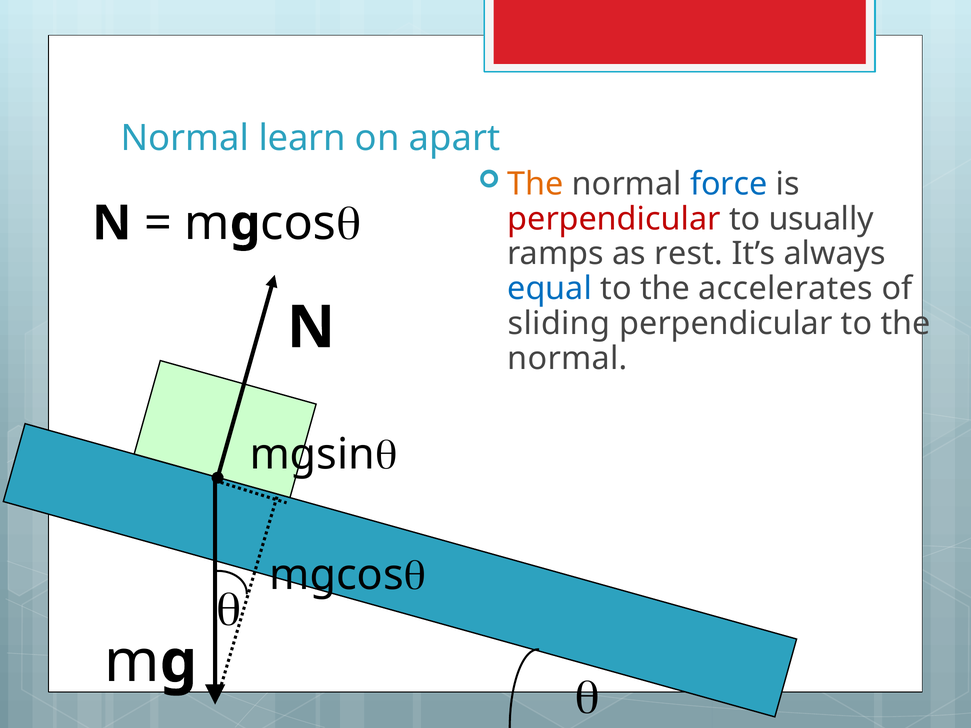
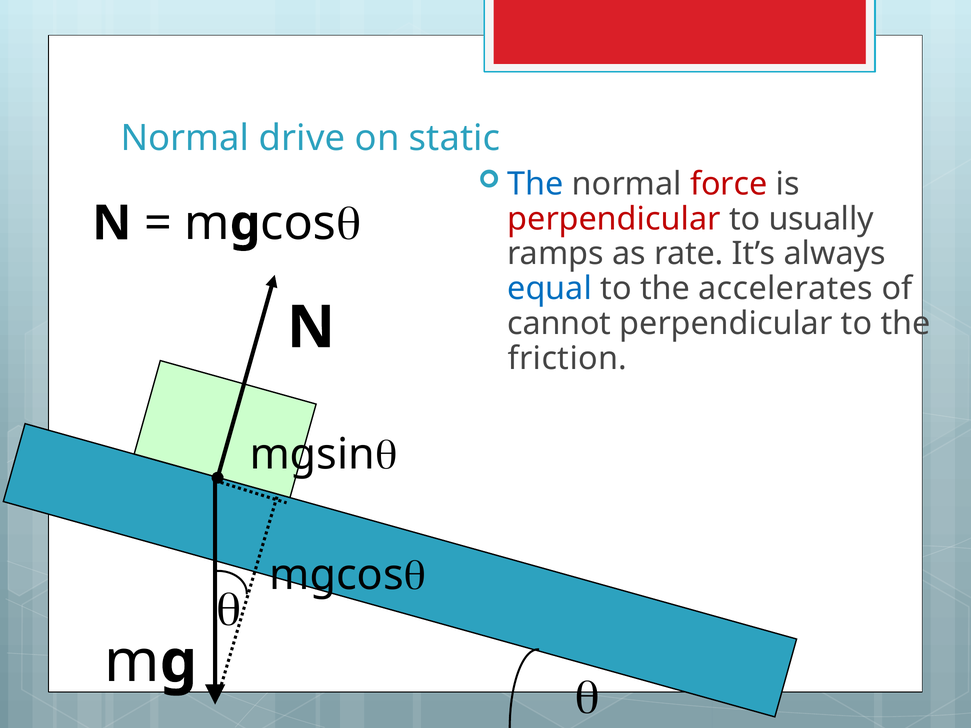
learn: learn -> drive
apart: apart -> static
The at (535, 184) colour: orange -> blue
force colour: blue -> red
rest: rest -> rate
sliding: sliding -> cannot
normal at (567, 359): normal -> friction
